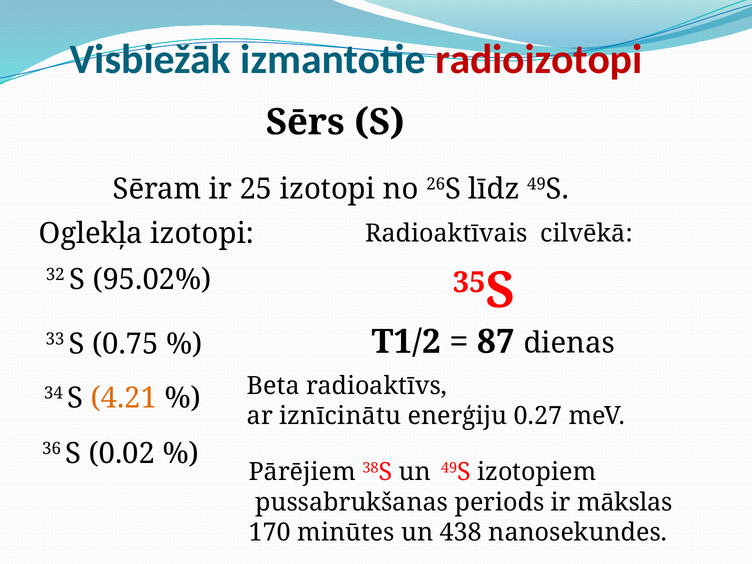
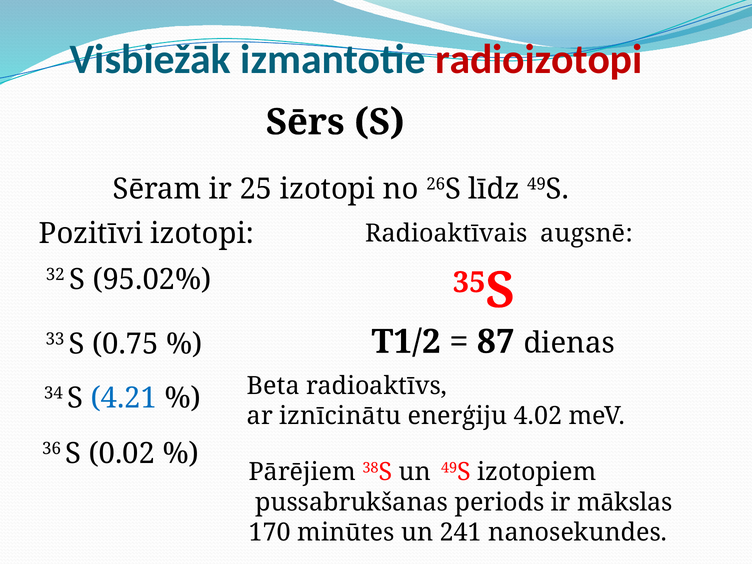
Oglekļa: Oglekļa -> Pozitīvi
cilvēkā: cilvēkā -> augsnē
4.21 colour: orange -> blue
0.27: 0.27 -> 4.02
438: 438 -> 241
